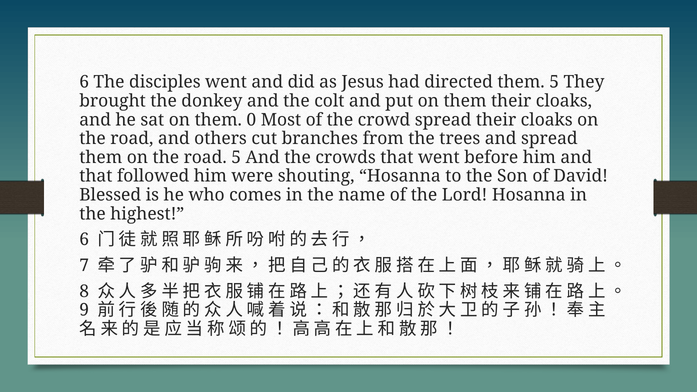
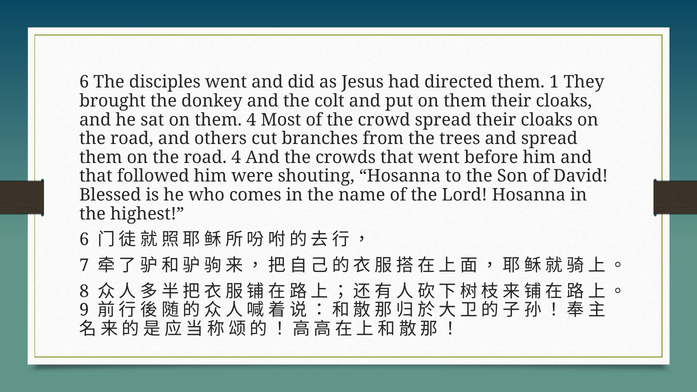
them 5: 5 -> 1
them 0: 0 -> 4
road 5: 5 -> 4
